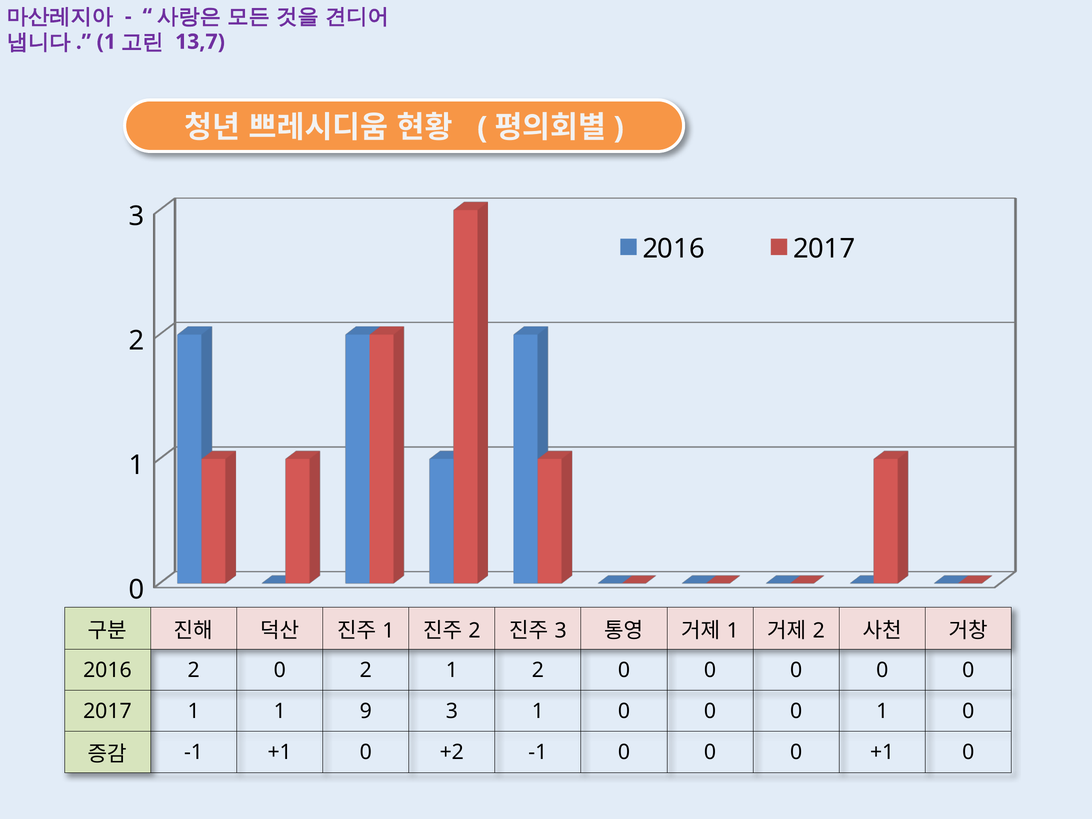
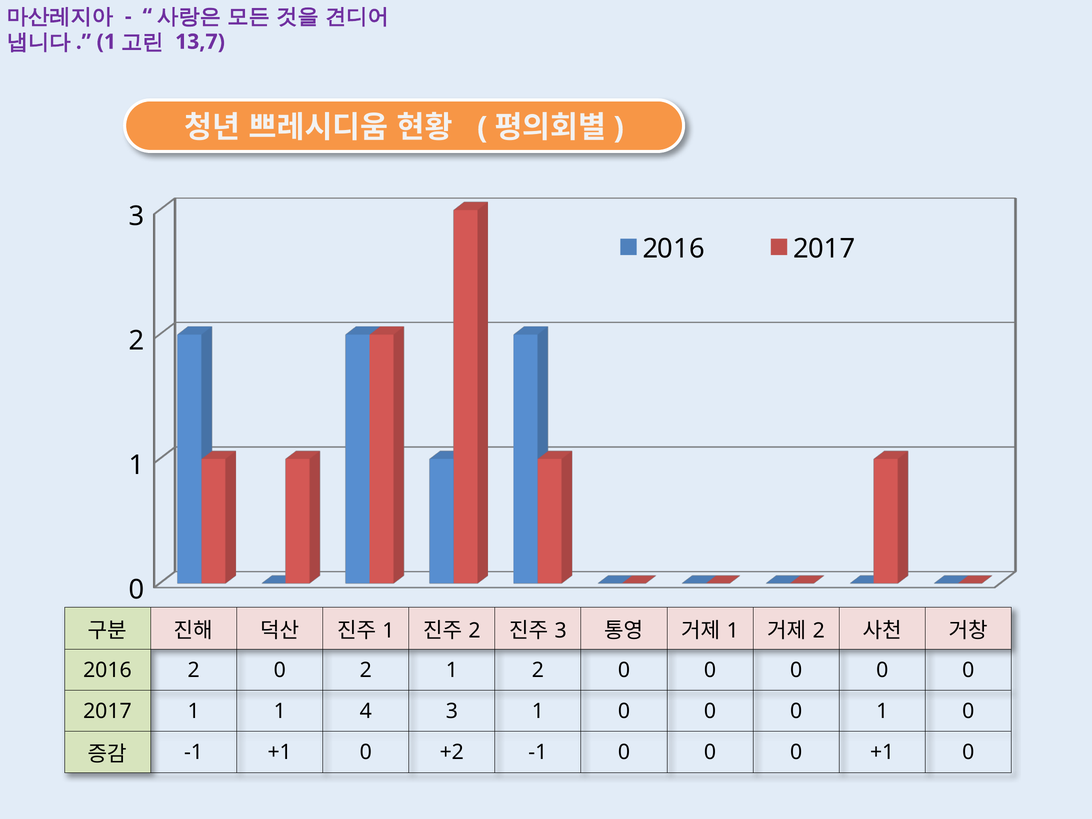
9: 9 -> 4
